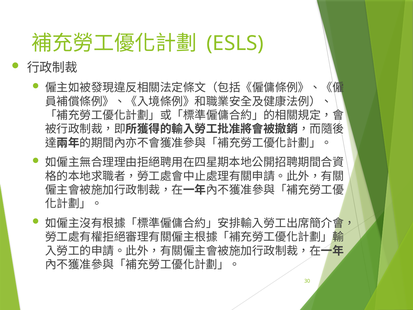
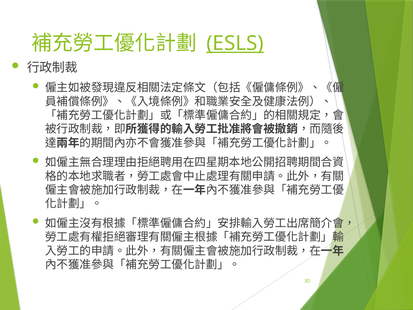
ESLS underline: none -> present
